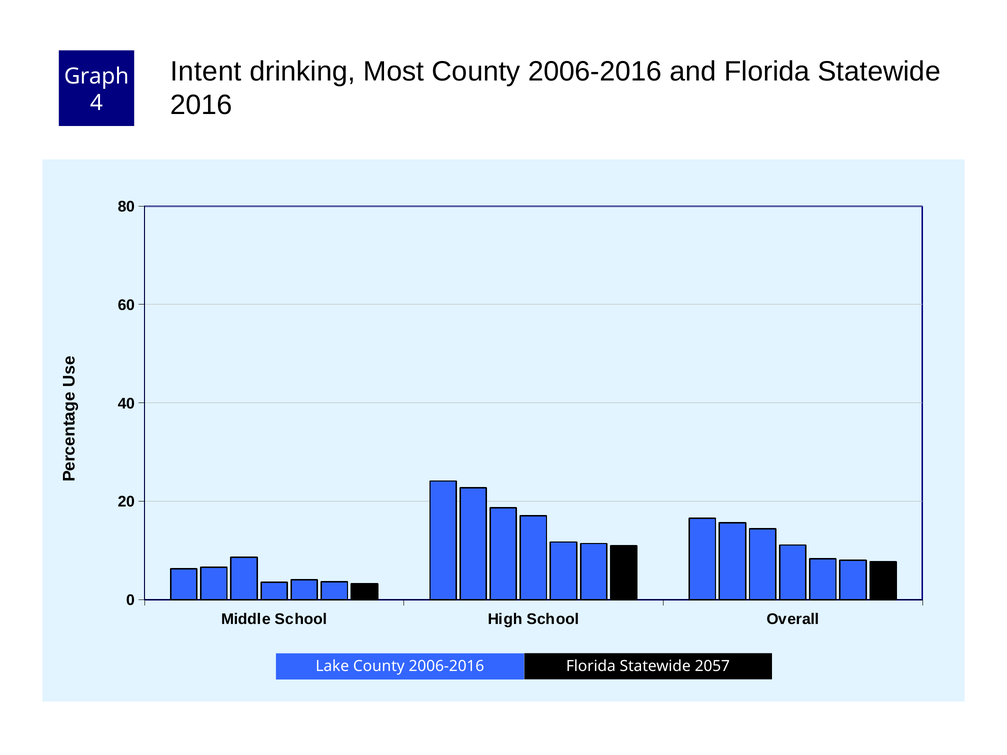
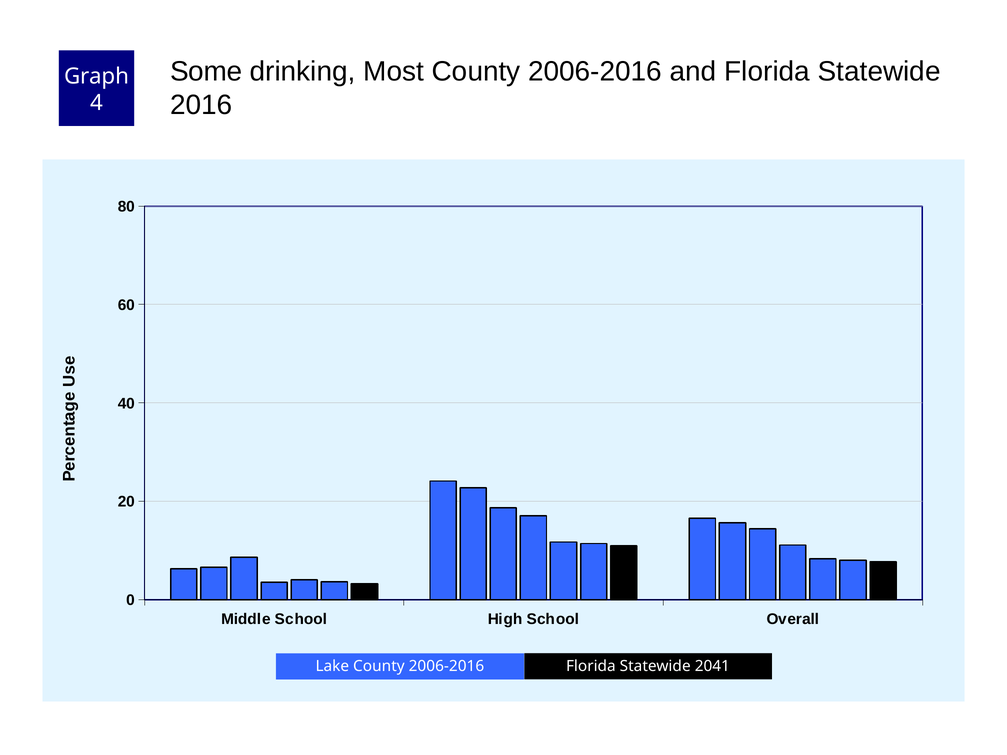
Intent: Intent -> Some
2057: 2057 -> 2041
